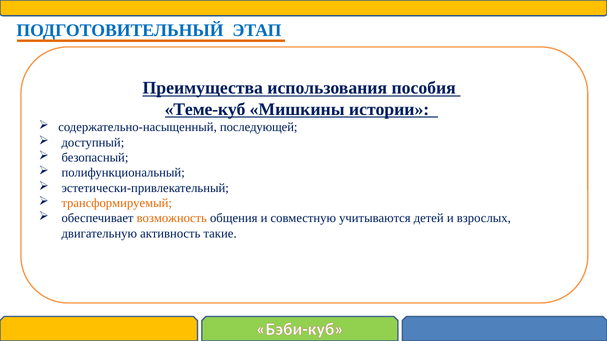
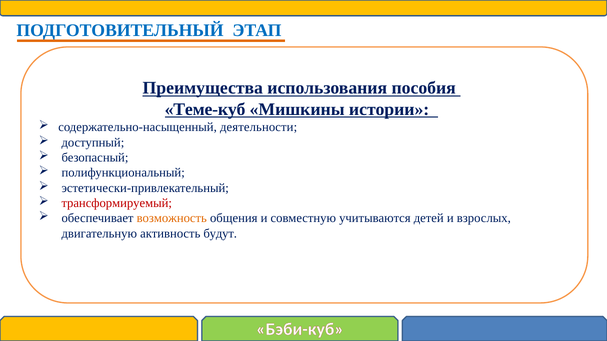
последующей: последующей -> деятельности
трансформируемый colour: orange -> red
такие: такие -> будут
